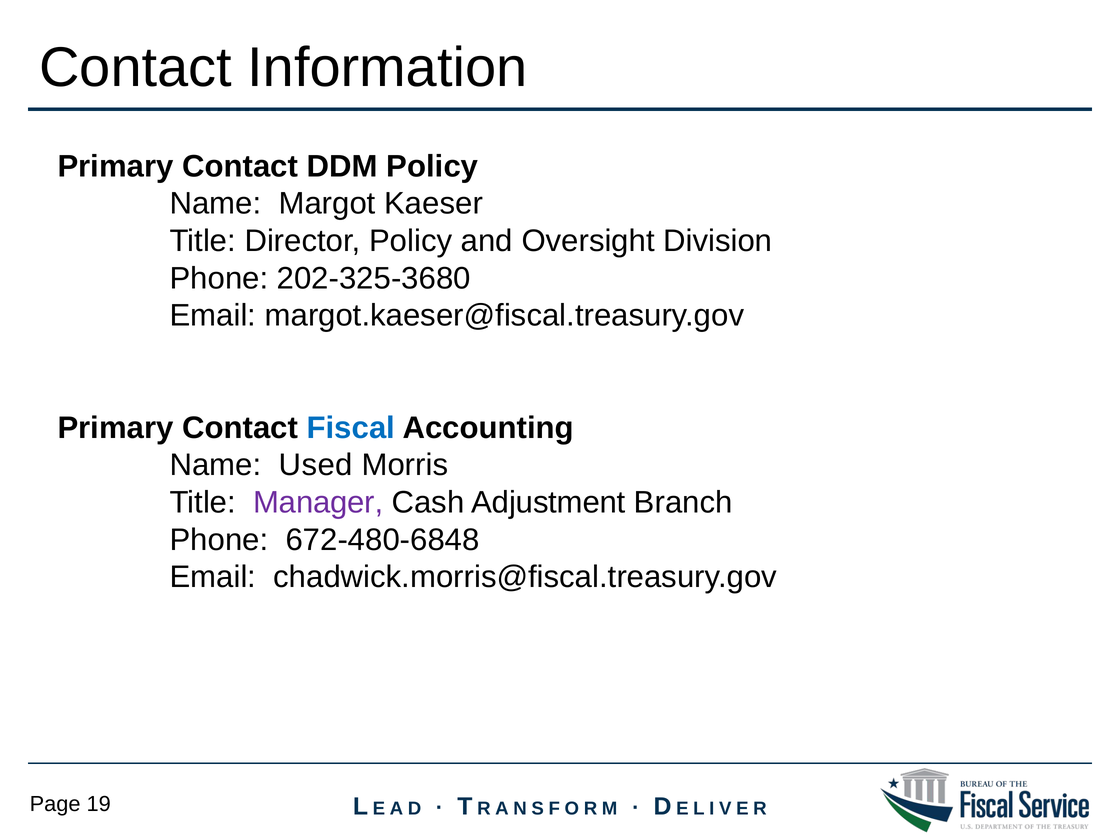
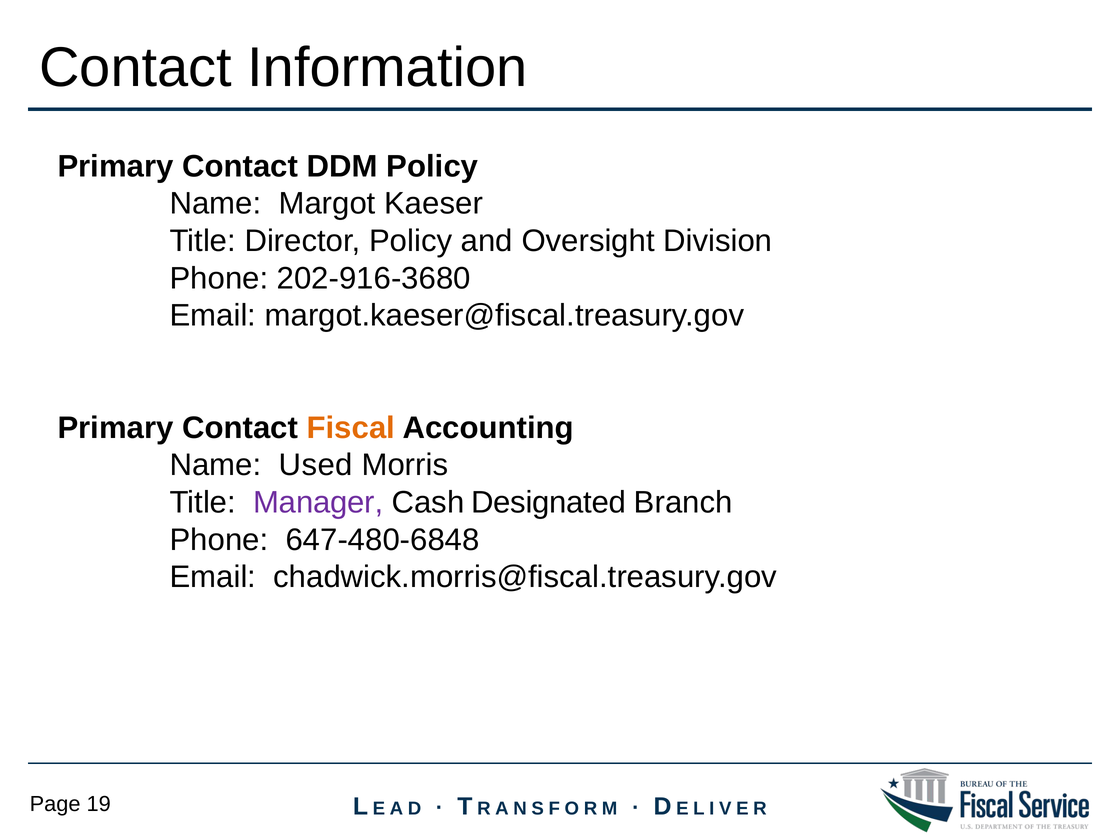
202-325-3680: 202-325-3680 -> 202-916-3680
Fiscal colour: blue -> orange
Adjustment: Adjustment -> Designated
672-480-6848: 672-480-6848 -> 647-480-6848
